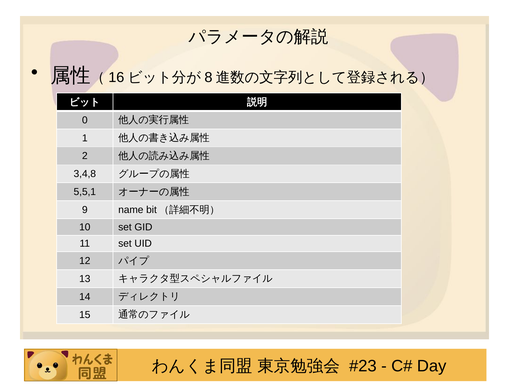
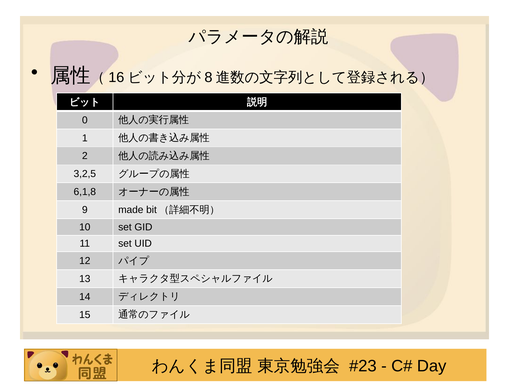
3,4,8: 3,4,8 -> 3,2,5
5,5,1: 5,5,1 -> 6,1,8
name: name -> made
